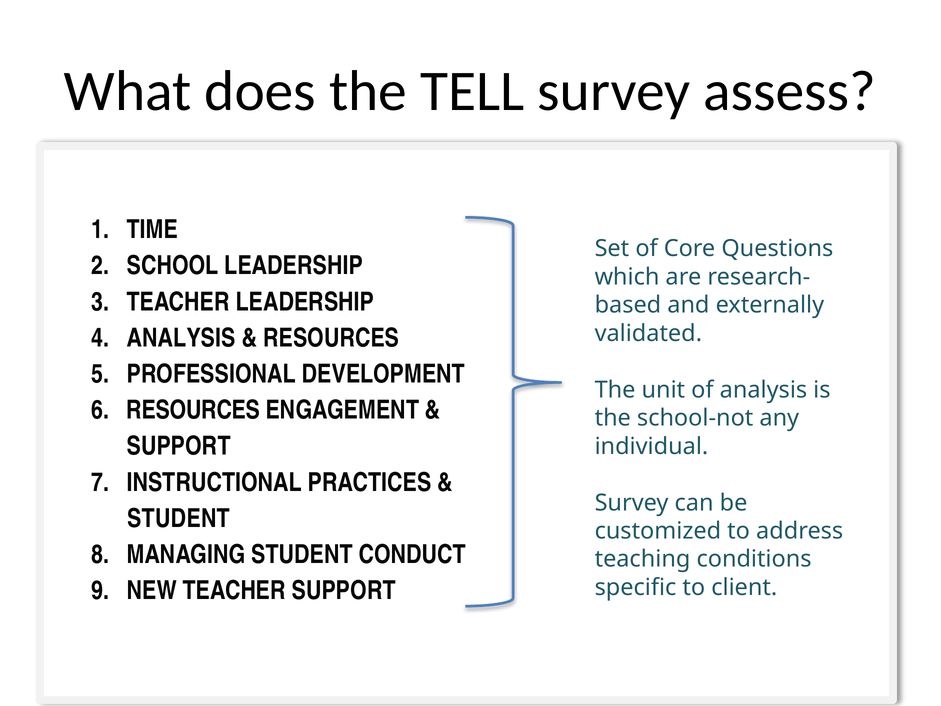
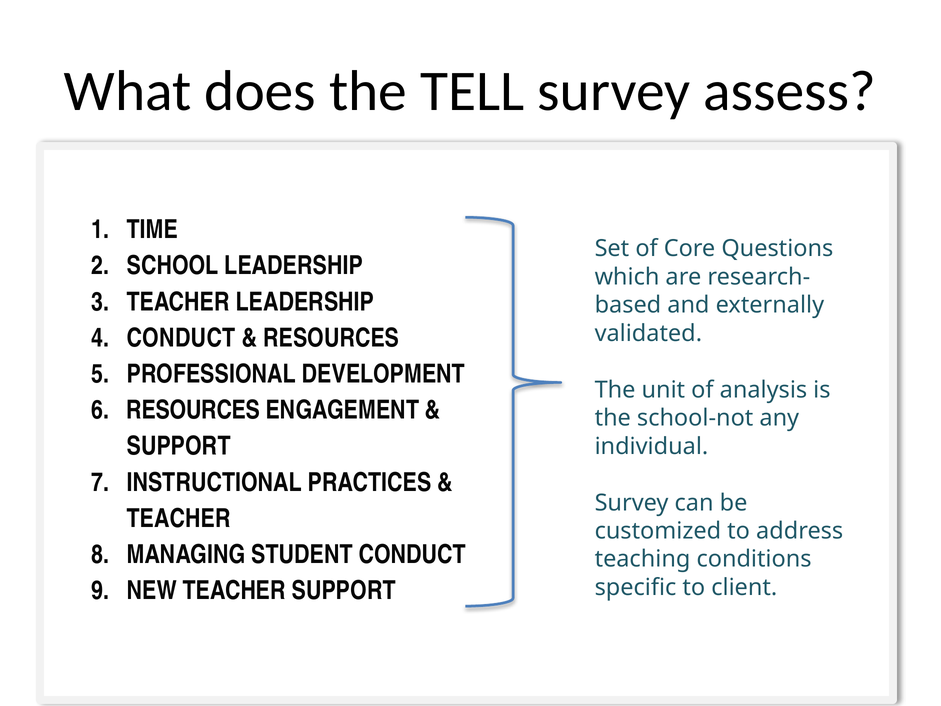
ANALYSIS at (181, 338): ANALYSIS -> CONDUCT
STUDENT at (179, 518): STUDENT -> TEACHER
